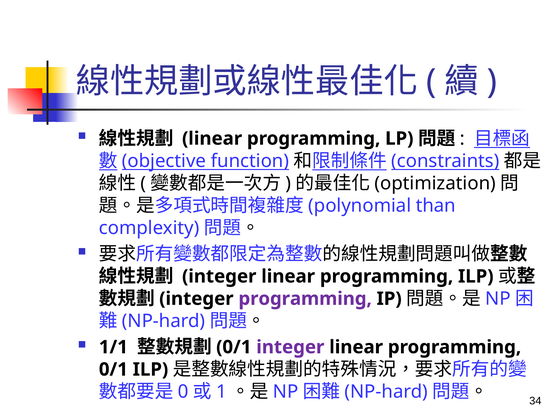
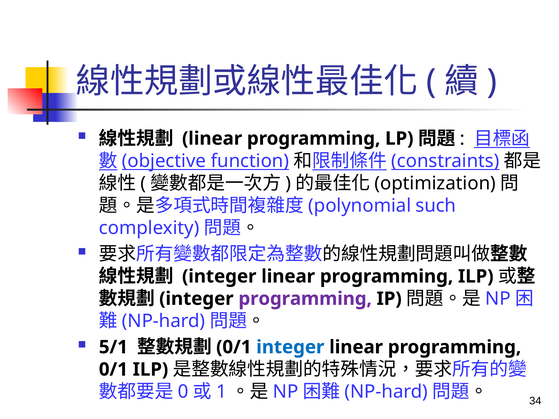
than: than -> such
1/1: 1/1 -> 5/1
integer at (290, 347) colour: purple -> blue
